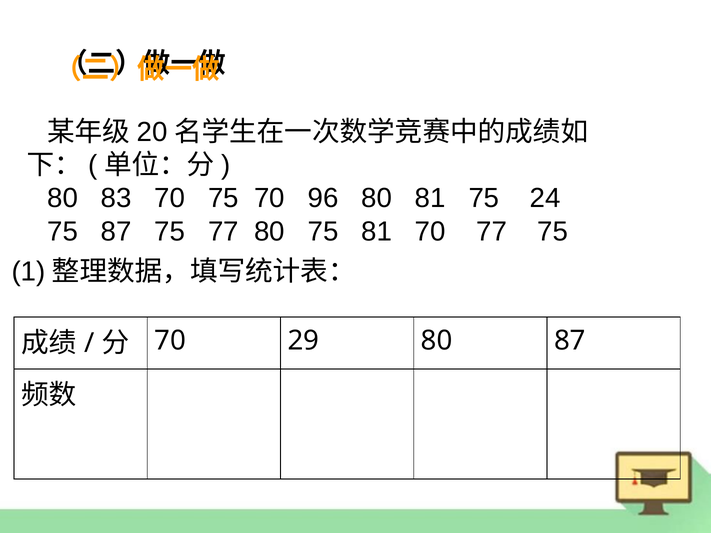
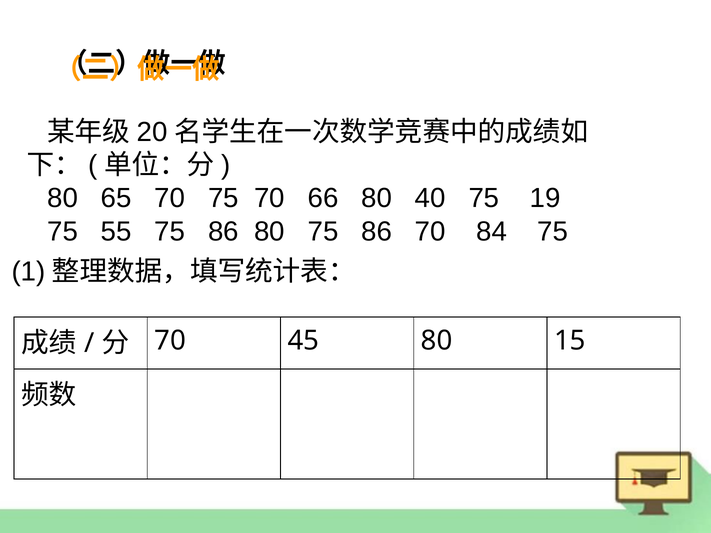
83: 83 -> 65
96: 96 -> 66
80 81: 81 -> 40
24: 24 -> 19
75 87: 87 -> 55
77 at (223, 232): 77 -> 86
80 75 81: 81 -> 86
70 77: 77 -> 84
29: 29 -> 45
80 87: 87 -> 15
